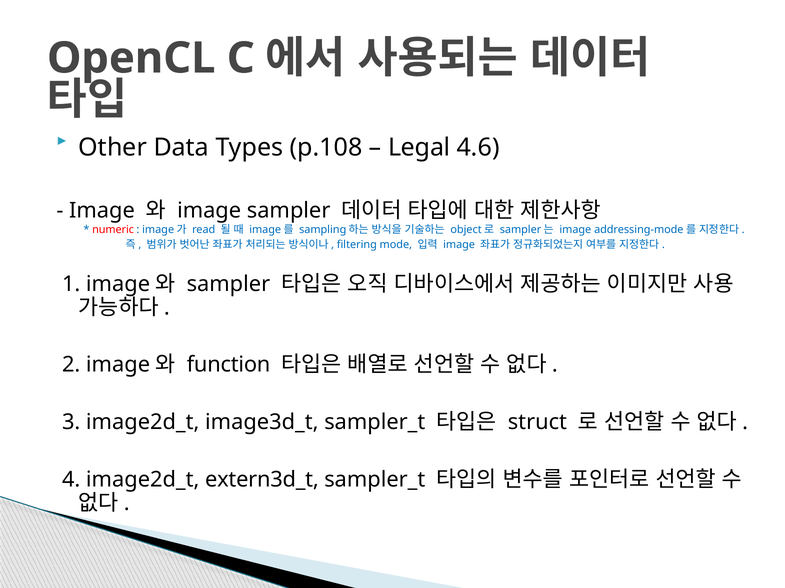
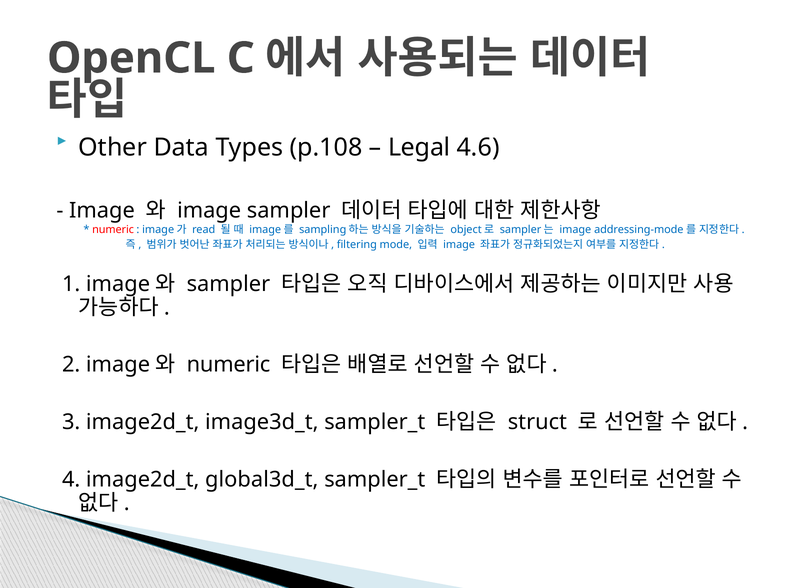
function at (229, 365): function -> numeric
extern3d_t: extern3d_t -> global3d_t
